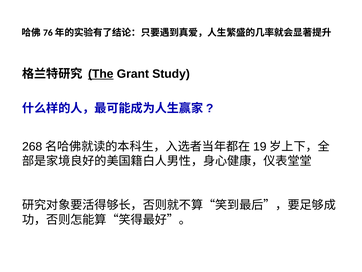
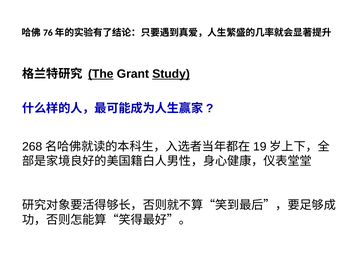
Study underline: none -> present
